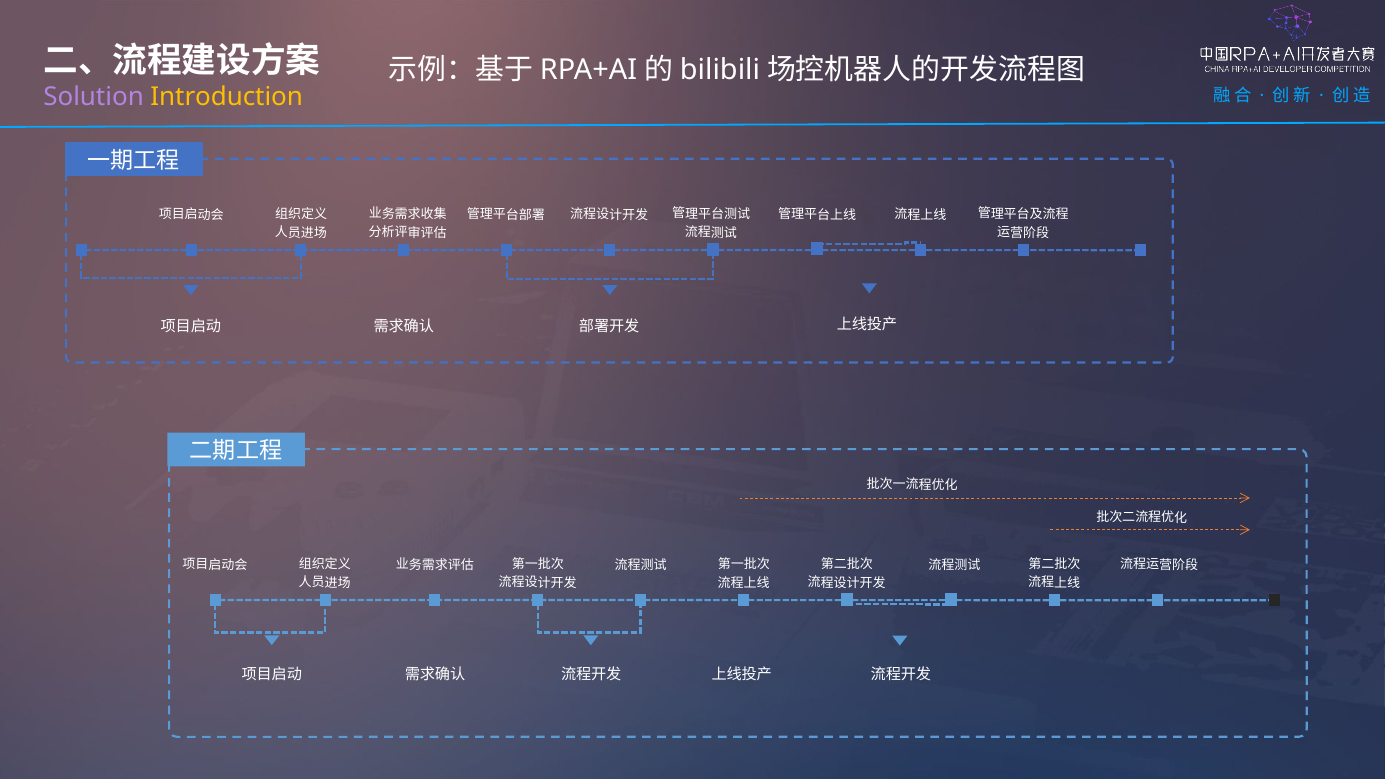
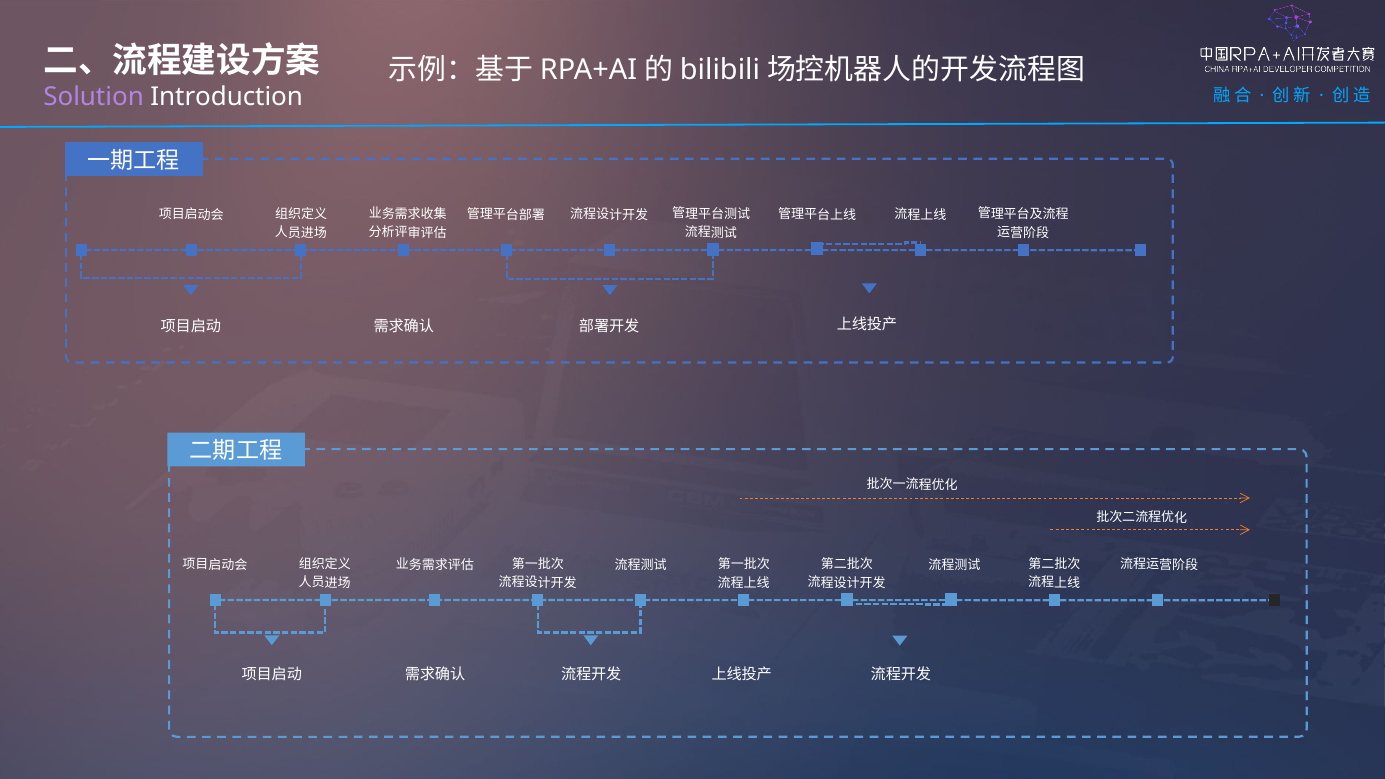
Introduction colour: yellow -> white
